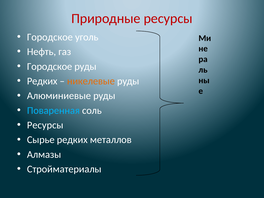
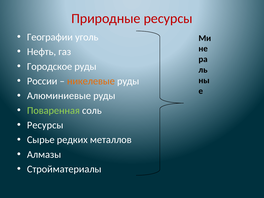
Городское at (50, 37): Городское -> Географии
Редких at (42, 81): Редких -> России
Поваренная colour: light blue -> light green
